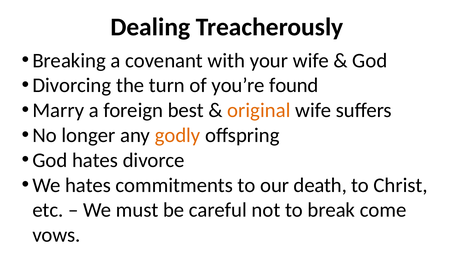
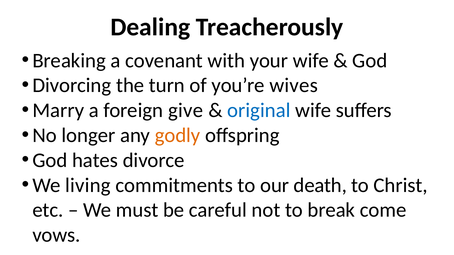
found: found -> wives
best: best -> give
original colour: orange -> blue
We hates: hates -> living
